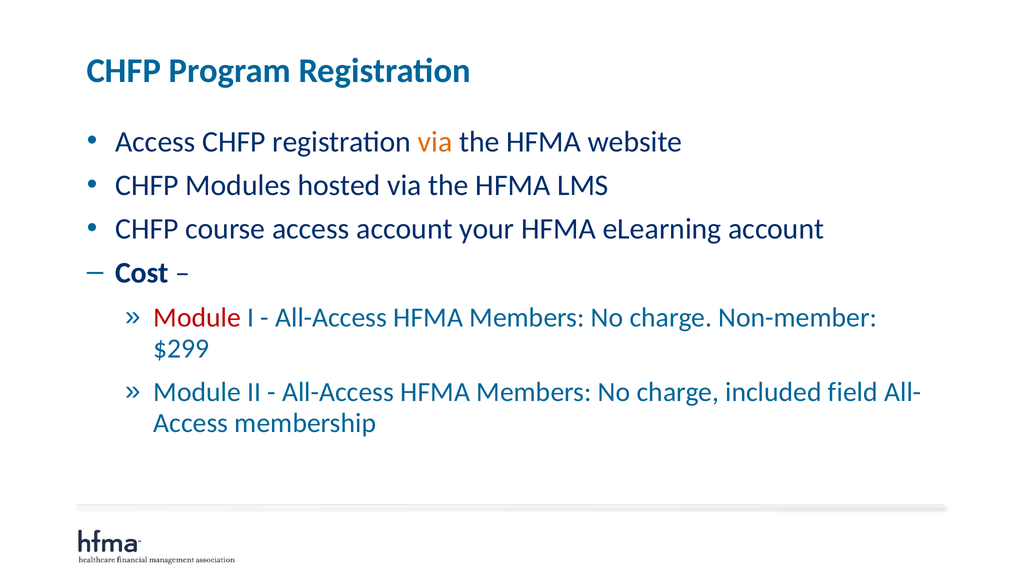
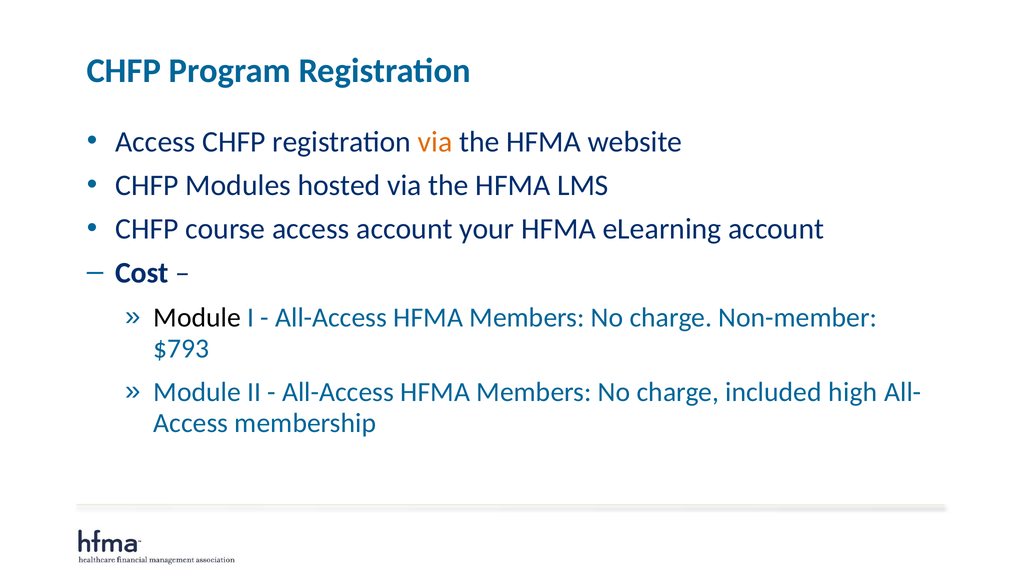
Module at (197, 317) colour: red -> black
$299: $299 -> $793
field: field -> high
